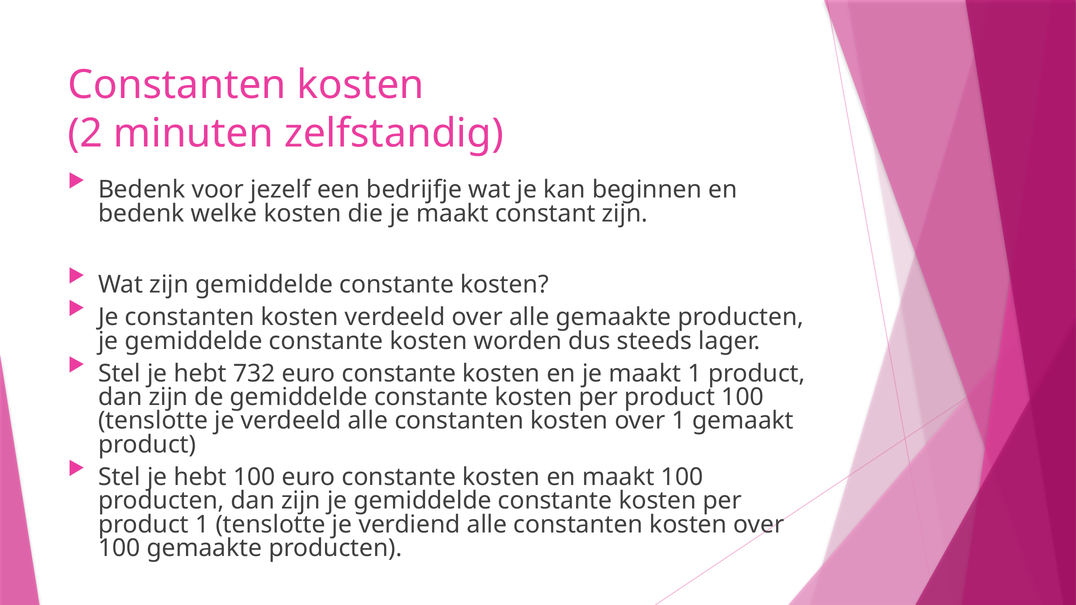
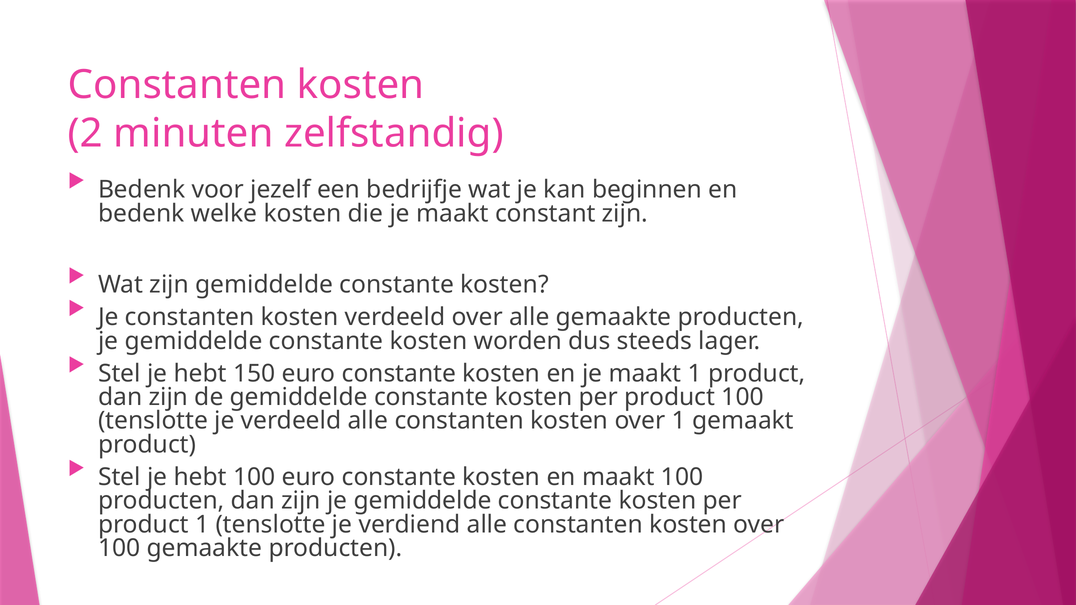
732: 732 -> 150
